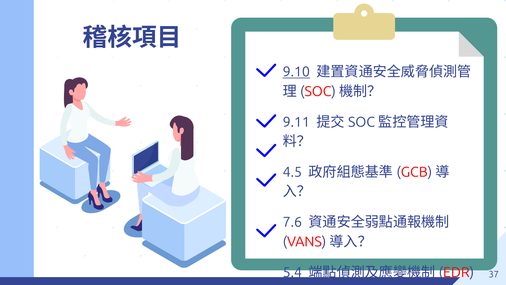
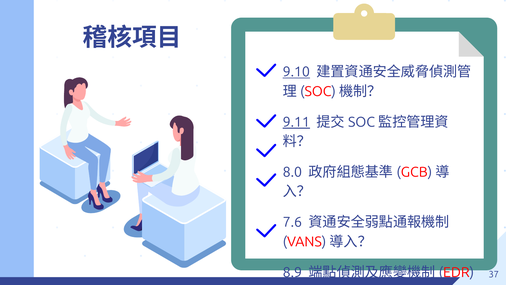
9.11 underline: none -> present
4.5: 4.5 -> 8.0
5.4: 5.4 -> 8.9
